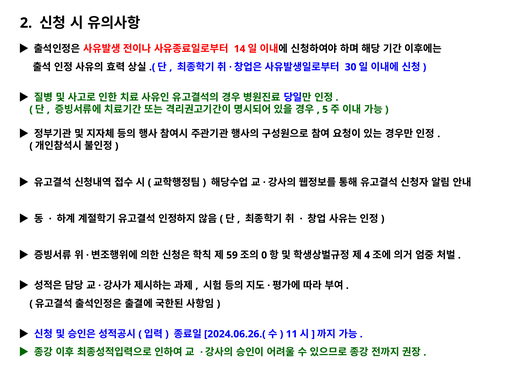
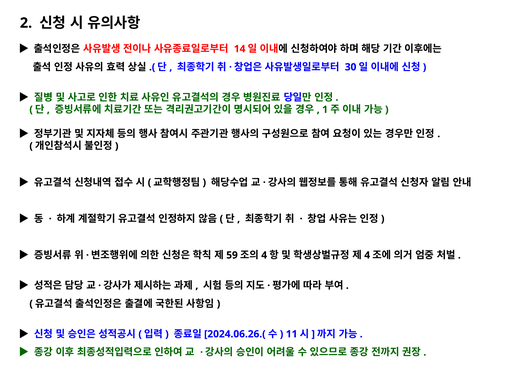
5: 5 -> 1
0 at (264, 255): 0 -> 4
